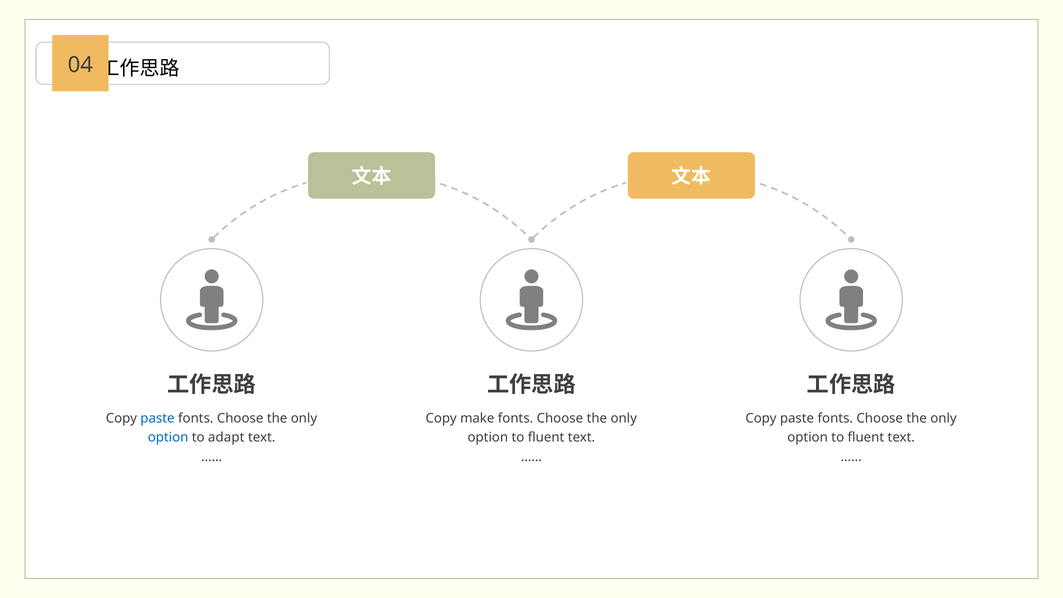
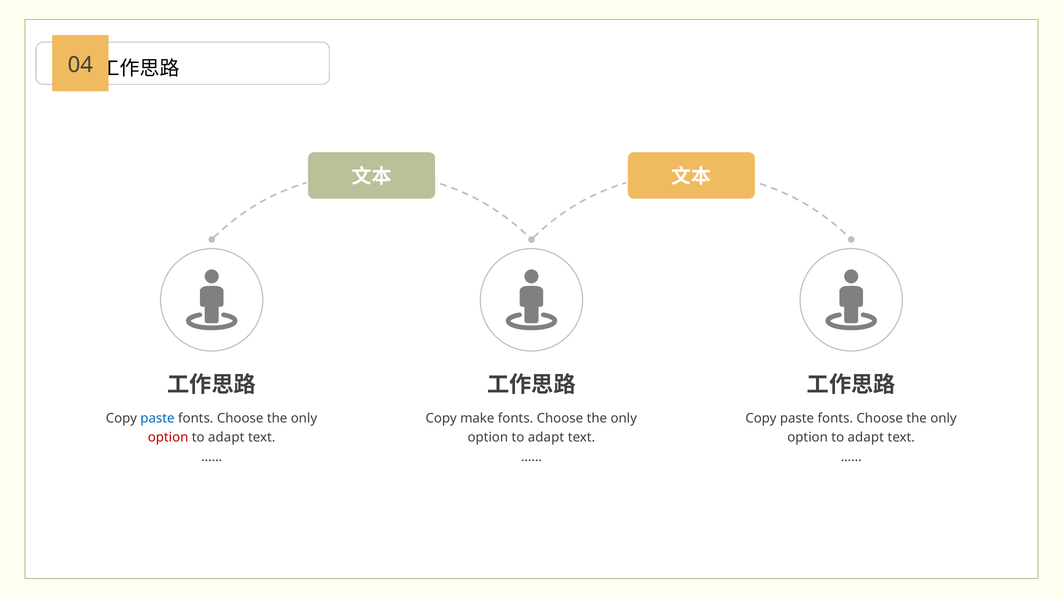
option at (168, 438) colour: blue -> red
fluent at (546, 438): fluent -> adapt
fluent at (866, 438): fluent -> adapt
